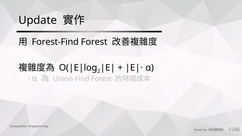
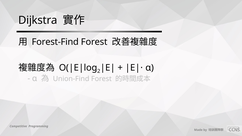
Update: Update -> Dijkstra
